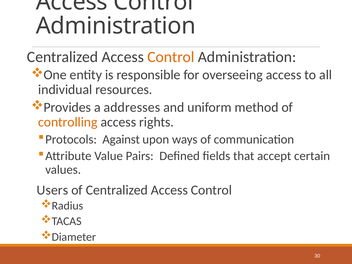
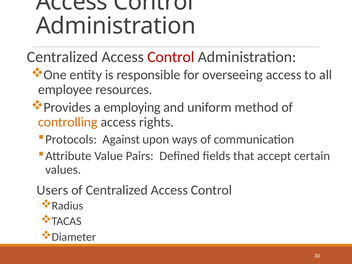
Control at (171, 57) colour: orange -> red
individual: individual -> employee
addresses: addresses -> employing
